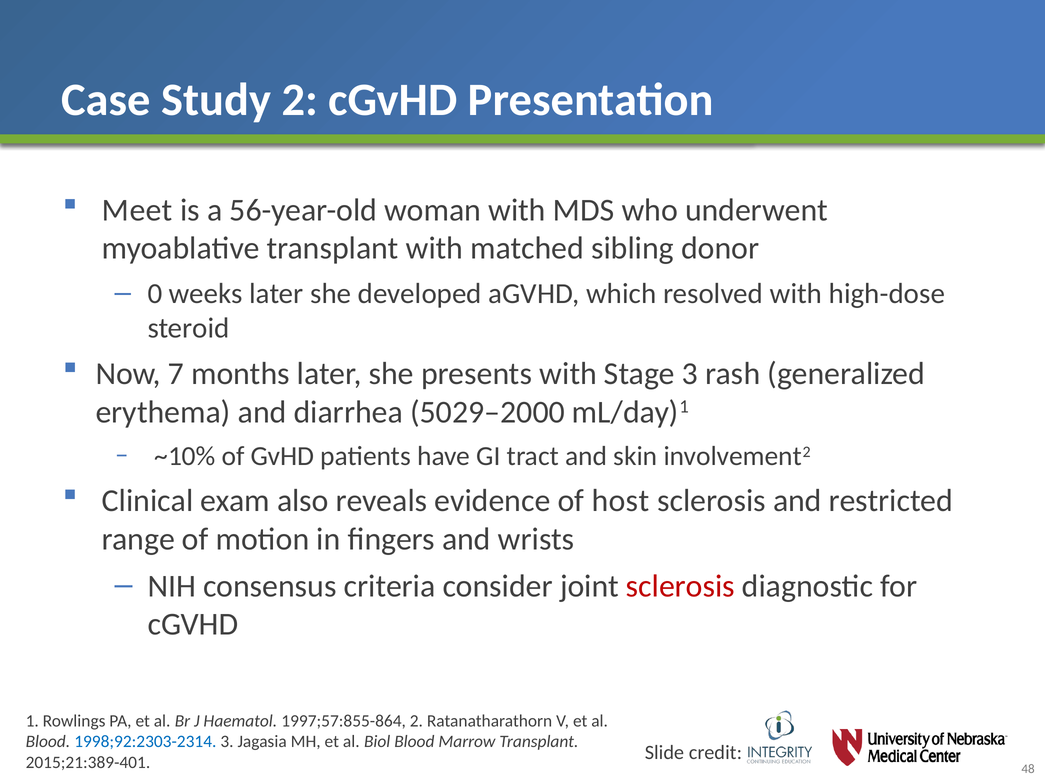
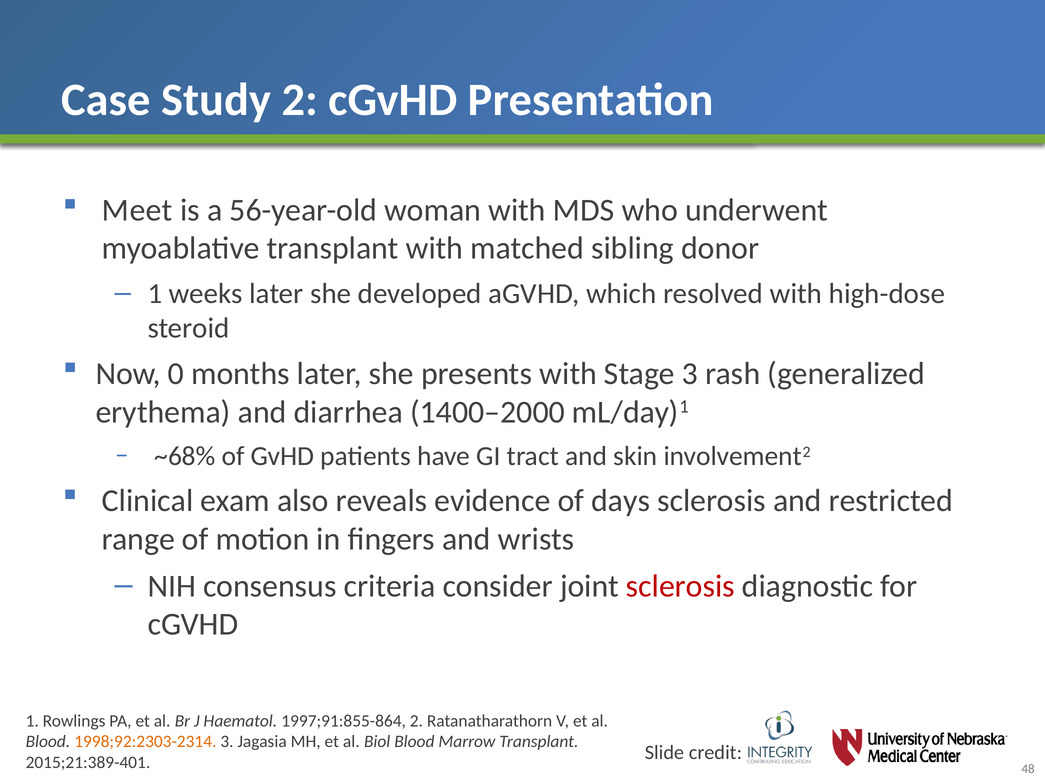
0 at (155, 294): 0 -> 1
7: 7 -> 0
5029–2000: 5029–2000 -> 1400–2000
~10%: ~10% -> ~68%
host: host -> days
1997;57:855-864: 1997;57:855-864 -> 1997;91:855-864
1998;92:2303-2314 colour: blue -> orange
